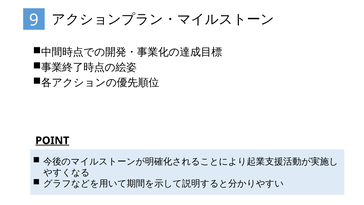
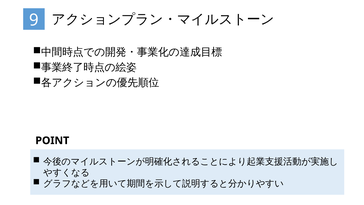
POINT underline: present -> none
